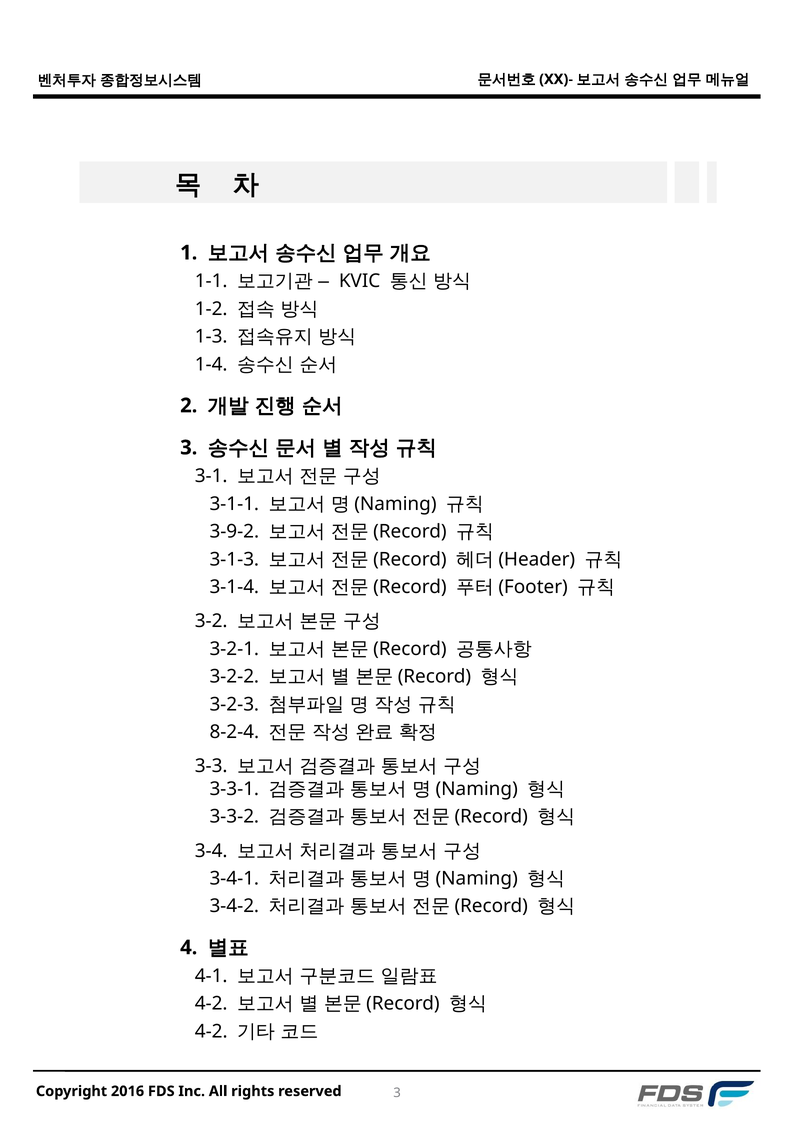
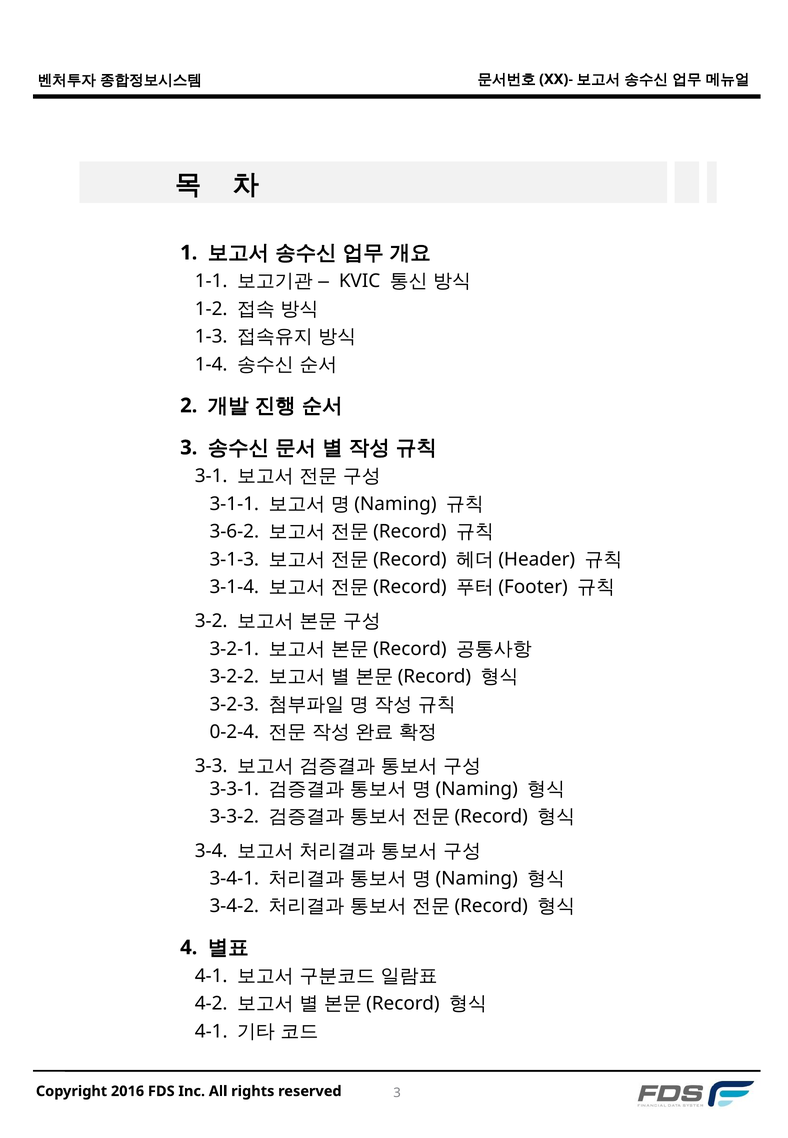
3-9-2: 3-9-2 -> 3-6-2
8-2-4: 8-2-4 -> 0-2-4
4-2 at (211, 1032): 4-2 -> 4-1
